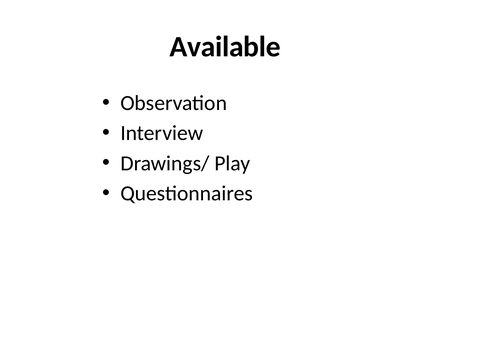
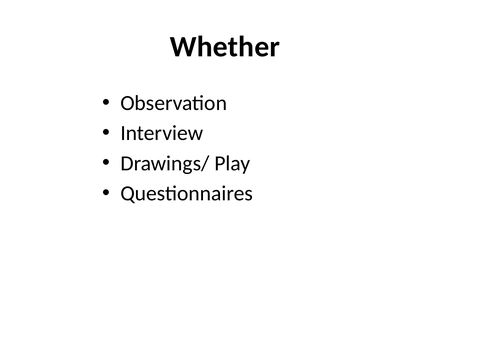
Available: Available -> Whether
